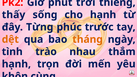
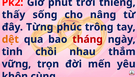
cho hạnh: hạnh -> nâng
trước: trước -> trông
tháng colour: orange -> red
trào: trào -> chồi
hạnh at (16, 64): hạnh -> vững
